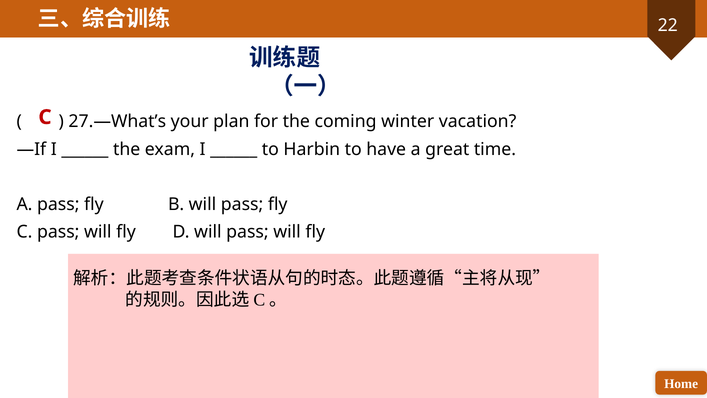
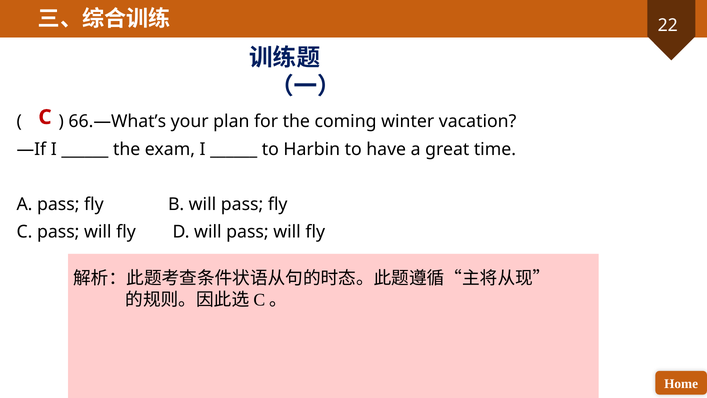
27.—What’s: 27.—What’s -> 66.—What’s
